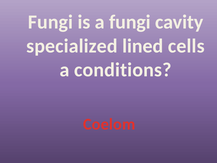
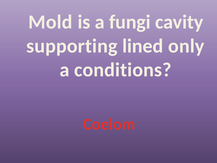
Fungi at (50, 22): Fungi -> Mold
specialized: specialized -> supporting
cells: cells -> only
